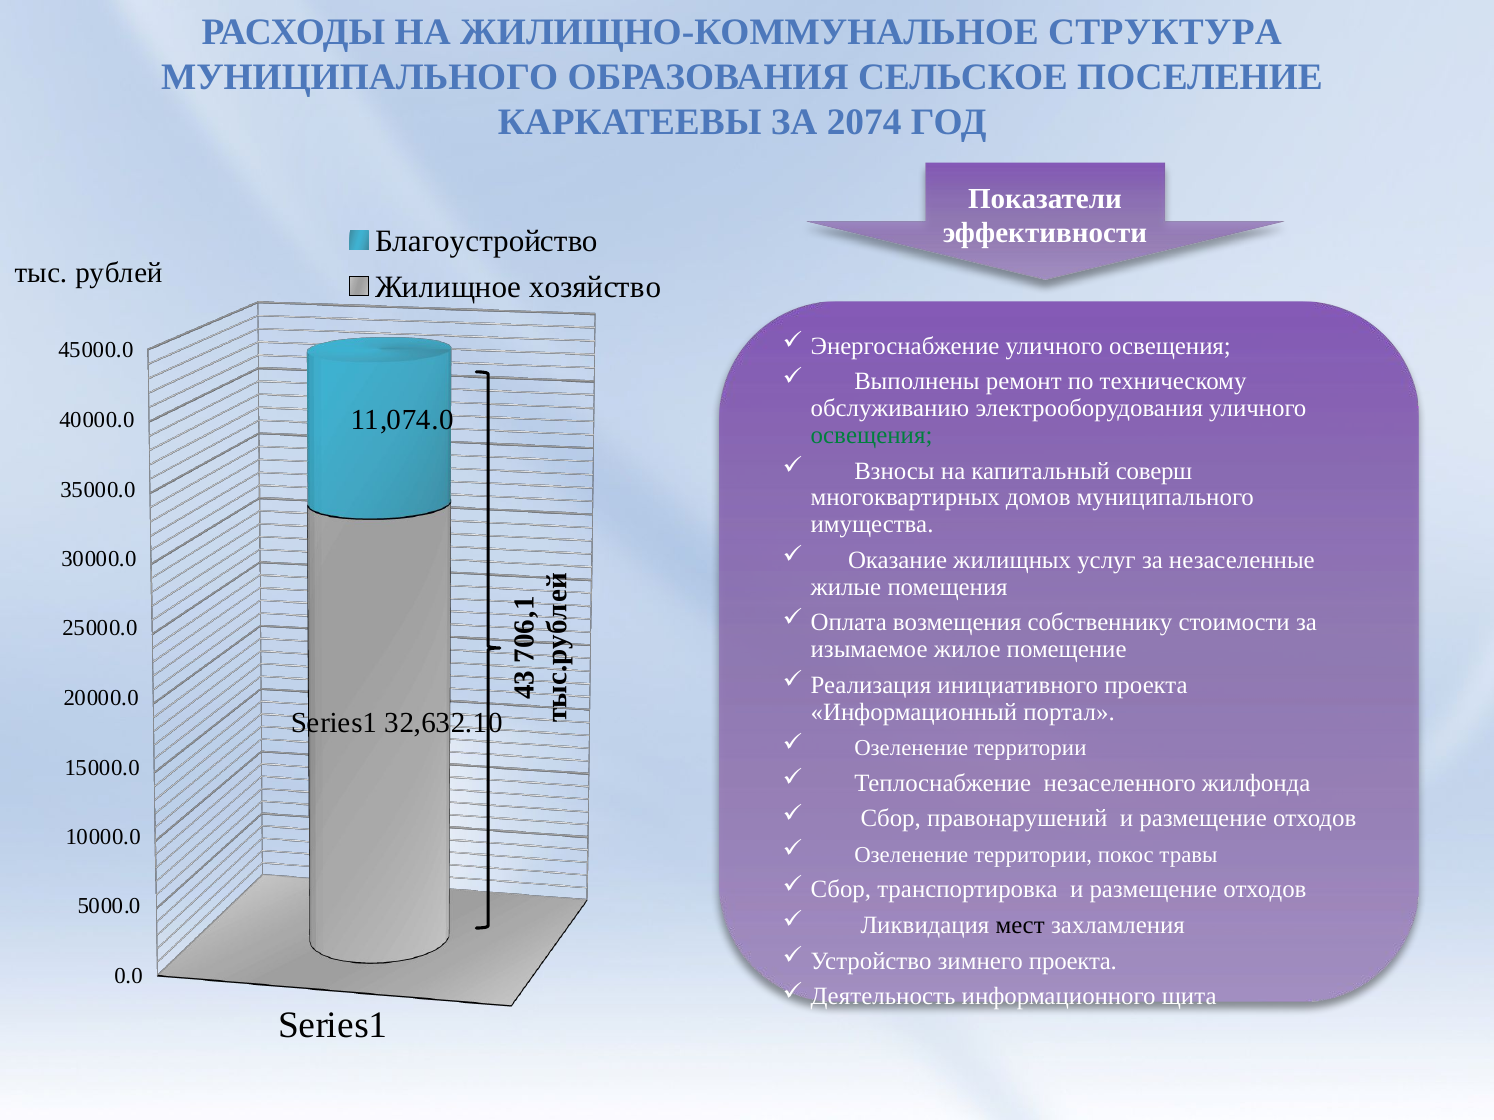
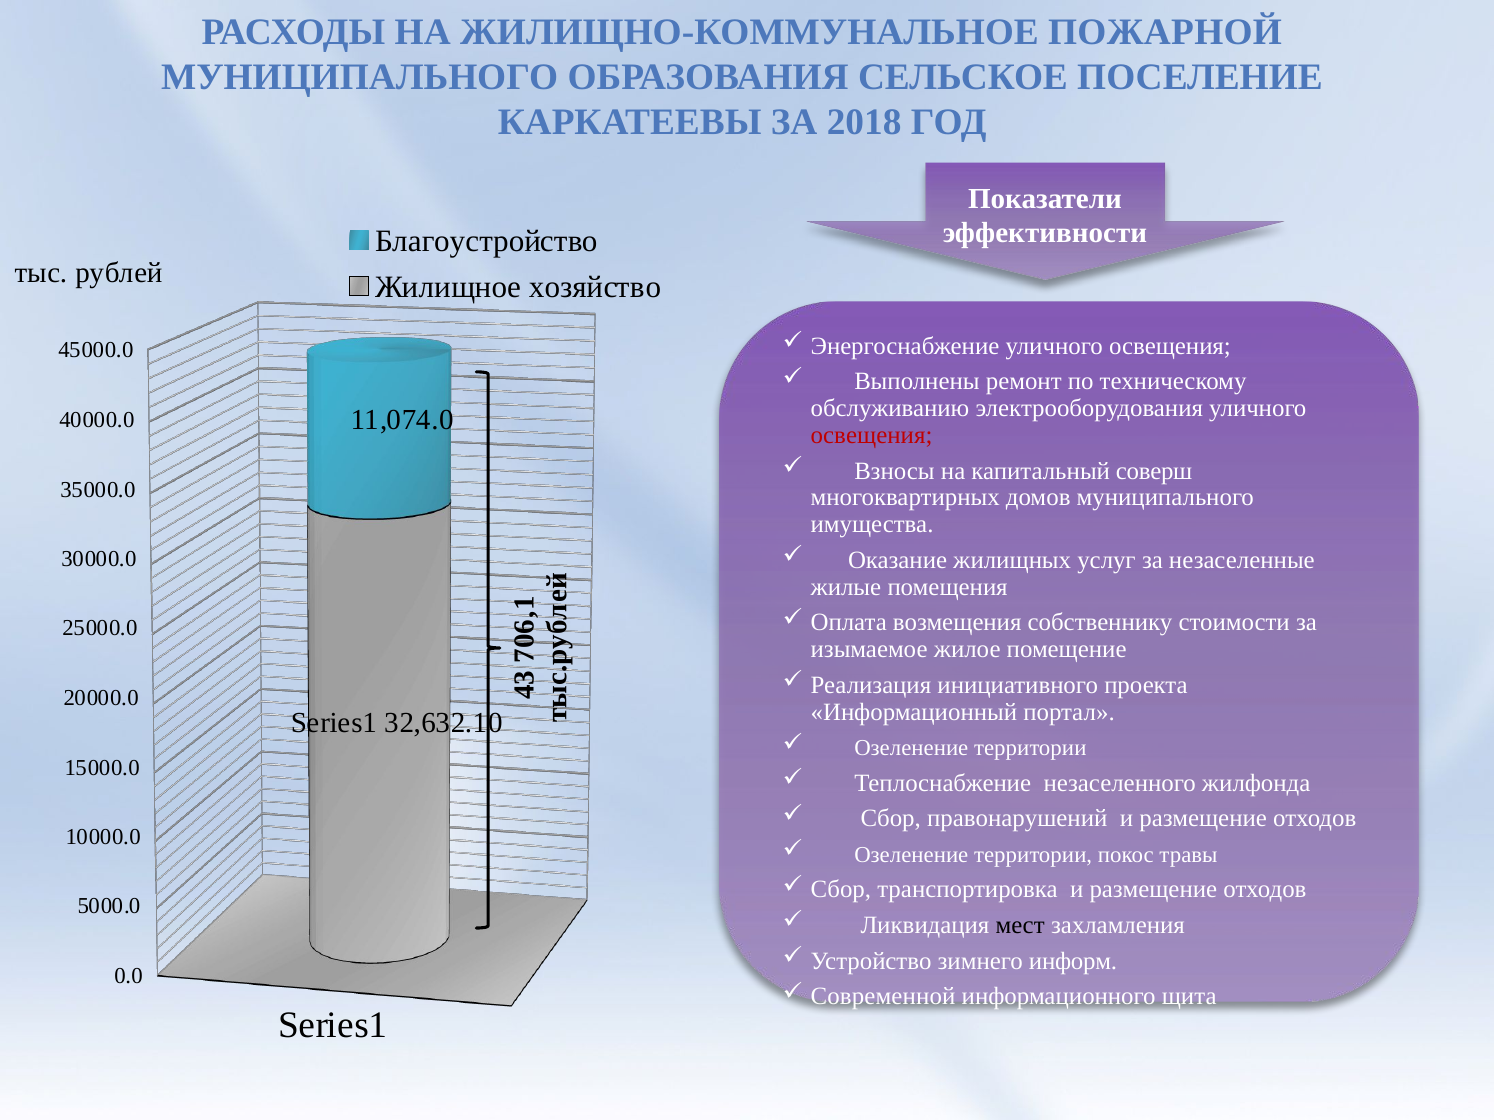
СТРУКТУРА: СТРУКТУРА -> ПОЖАРНОЙ
2074: 2074 -> 2018
освещения at (872, 435) colour: green -> red
зимнего проекта: проекта -> информ
Деятельность: Деятельность -> Современной
